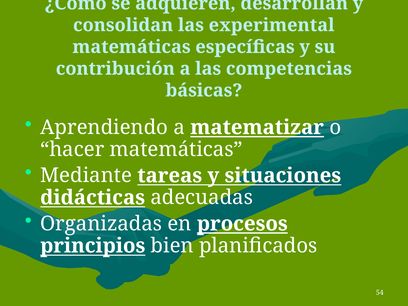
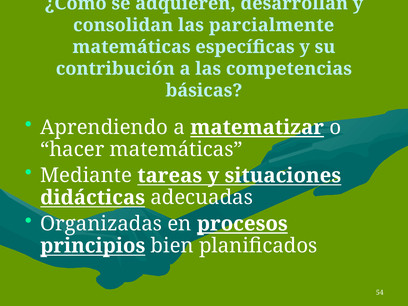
experimental: experimental -> parcialmente
